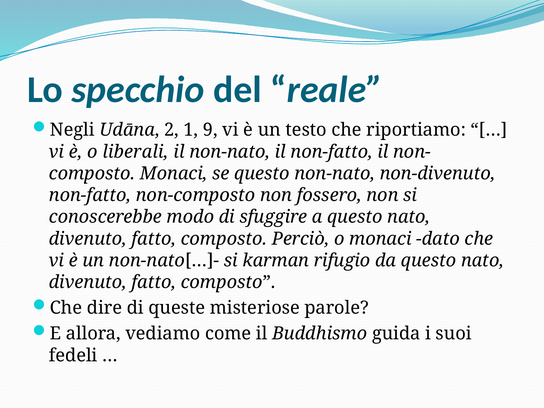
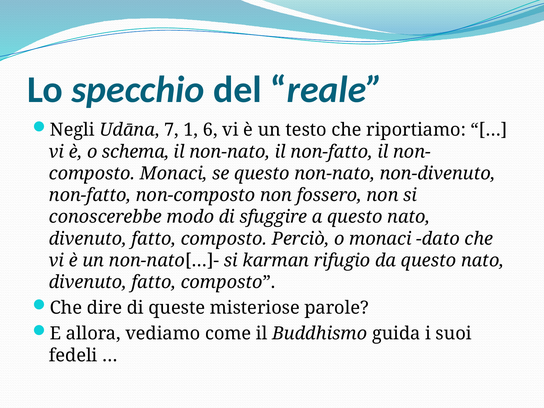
2: 2 -> 7
9: 9 -> 6
liberali: liberali -> schema
